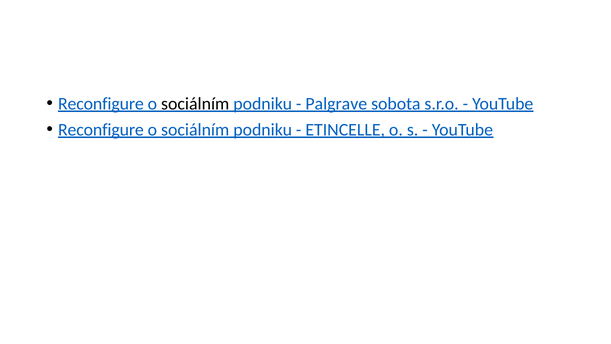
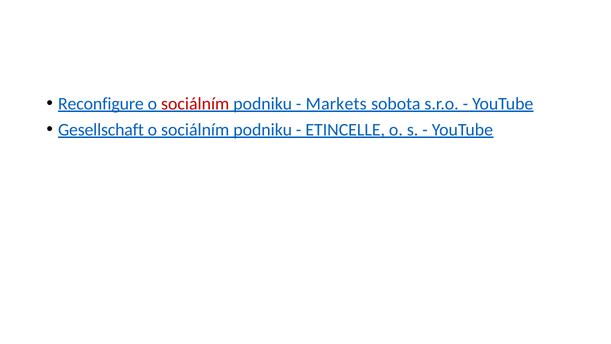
sociálním at (195, 104) colour: black -> red
Palgrave: Palgrave -> Markets
Reconfigure at (101, 130): Reconfigure -> Gesellschaft
